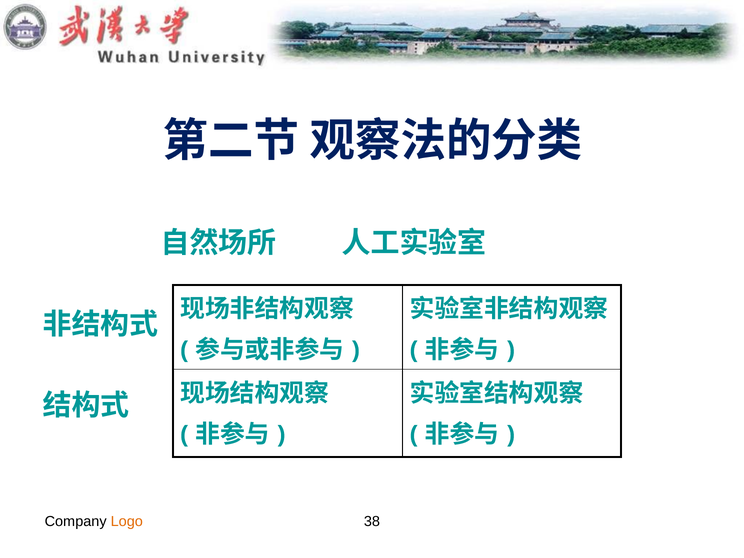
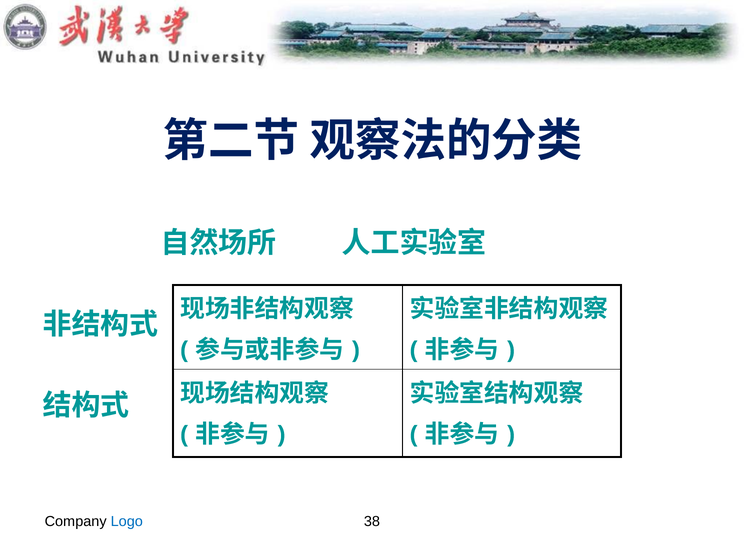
Logo colour: orange -> blue
